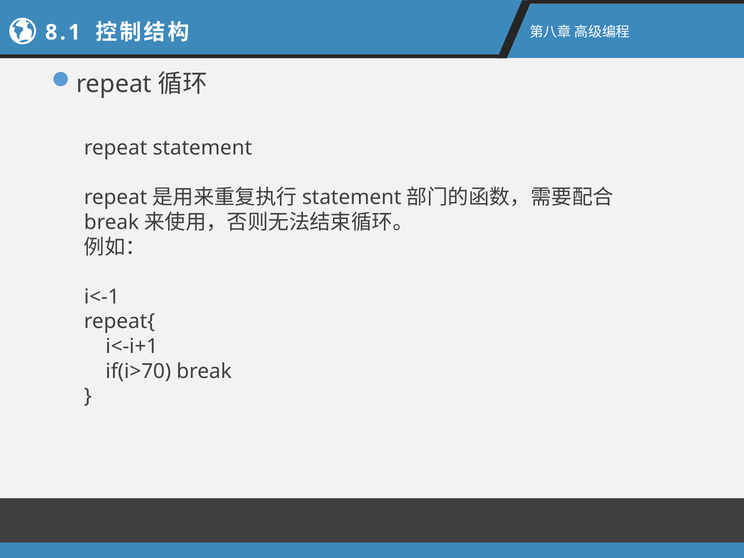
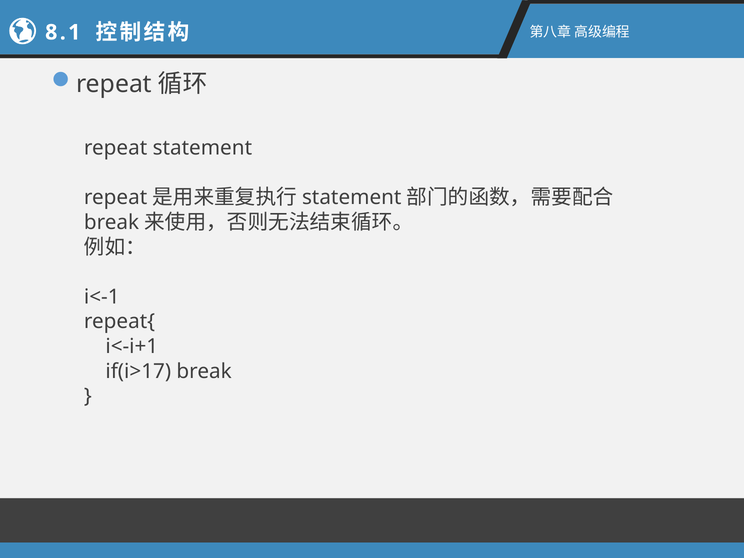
if(i>70: if(i>70 -> if(i>17
